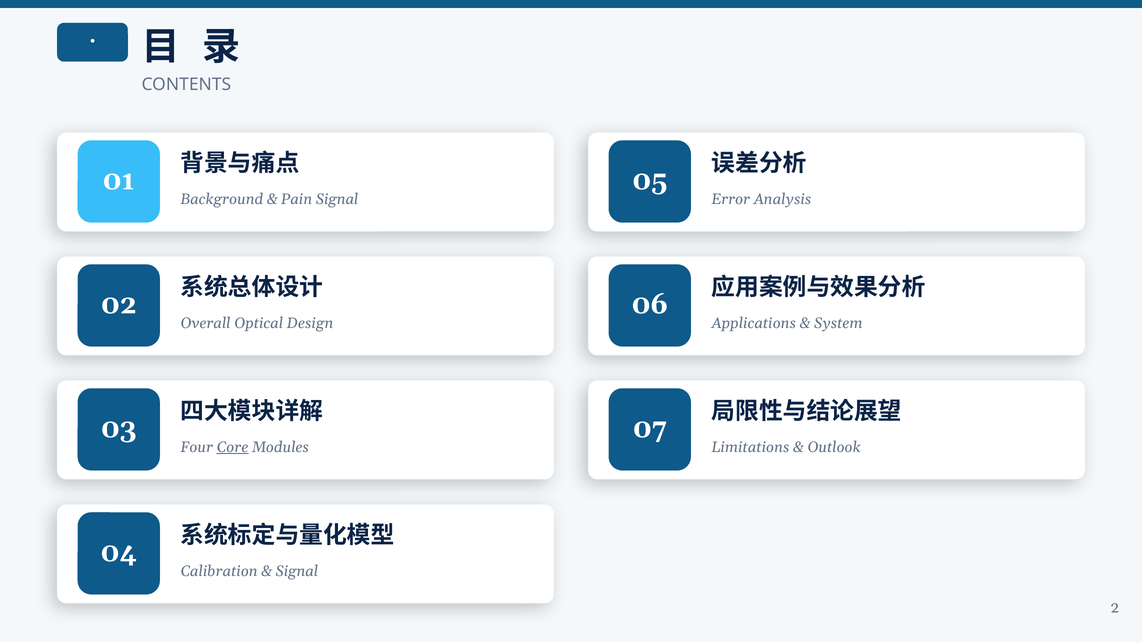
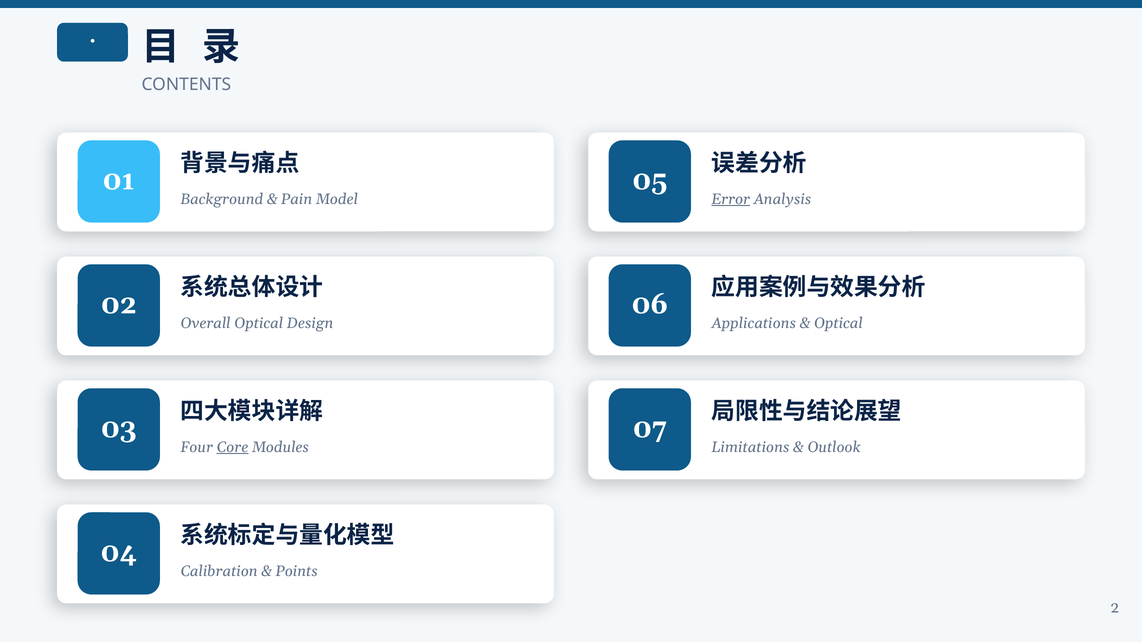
Pain Signal: Signal -> Model
Error underline: none -> present
System at (838, 323): System -> Optical
Signal at (297, 571): Signal -> Points
